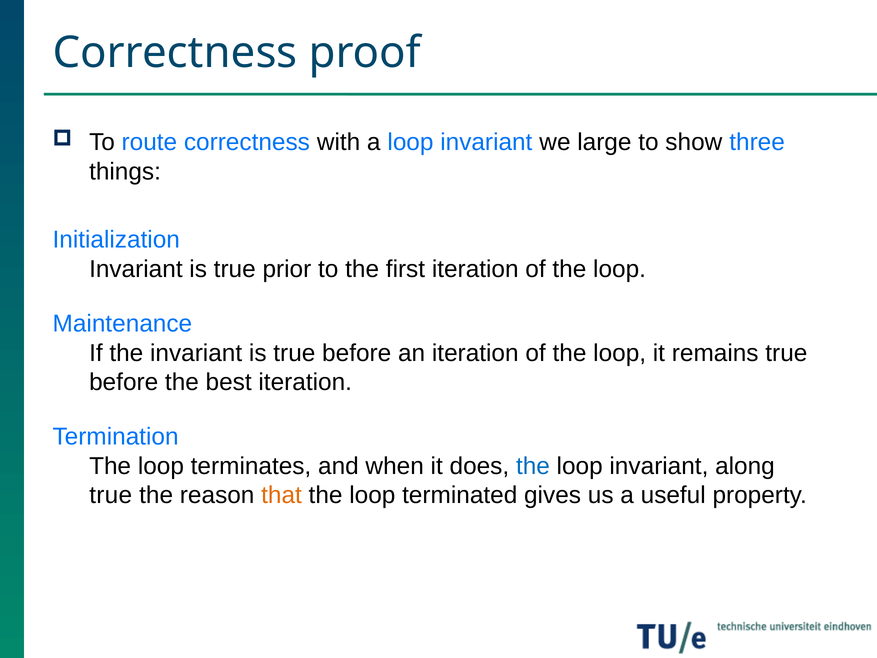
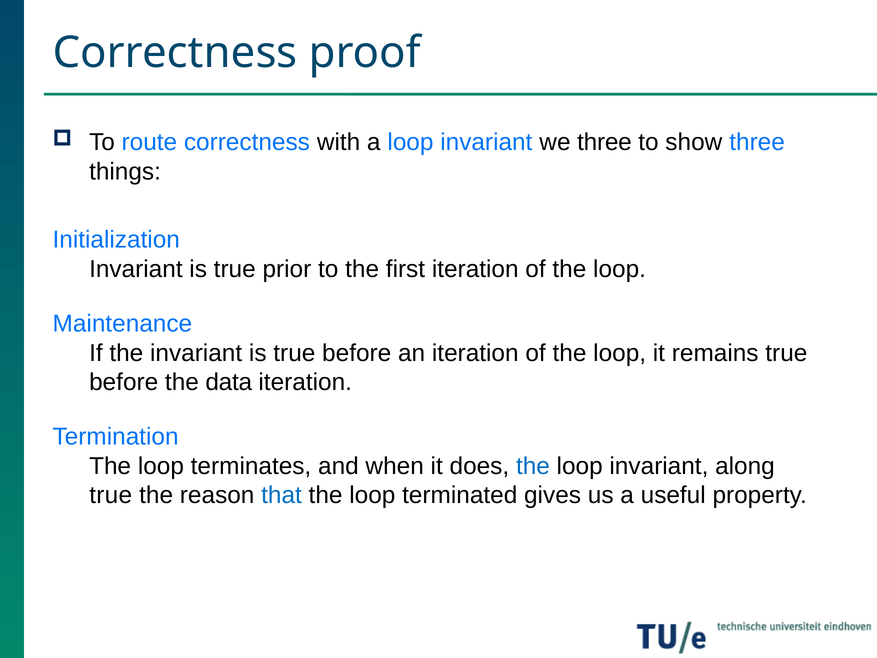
we large: large -> three
best: best -> data
that colour: orange -> blue
